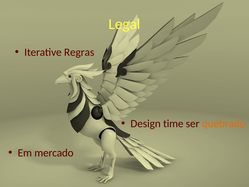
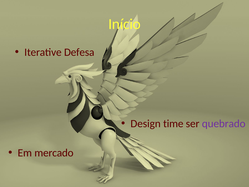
Legal: Legal -> Início
Regras: Regras -> Defesa
quebrado colour: orange -> purple
